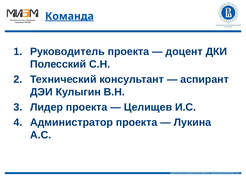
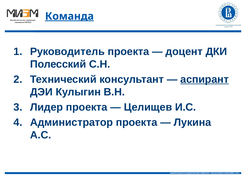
аспирант underline: none -> present
